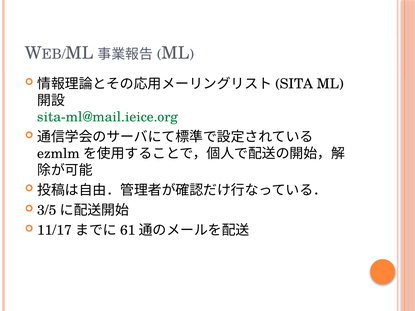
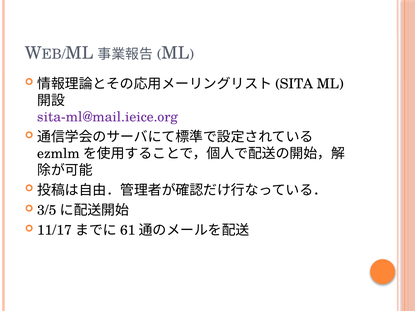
sita-ml@mail.ieice.org colour: green -> purple
